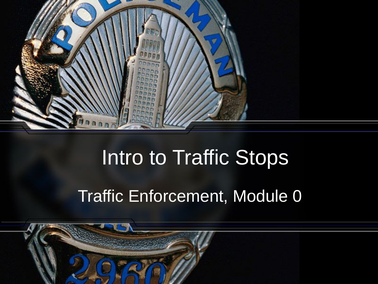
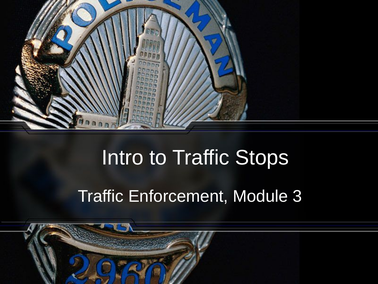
0: 0 -> 3
